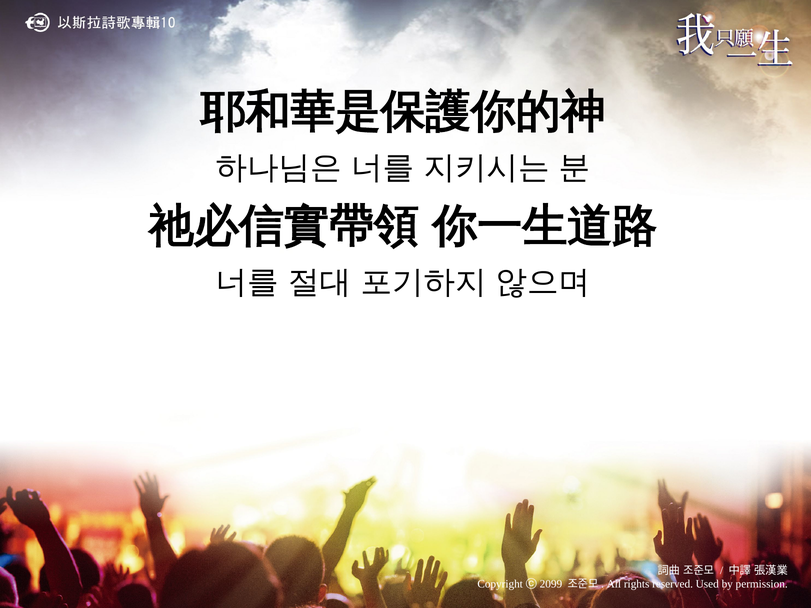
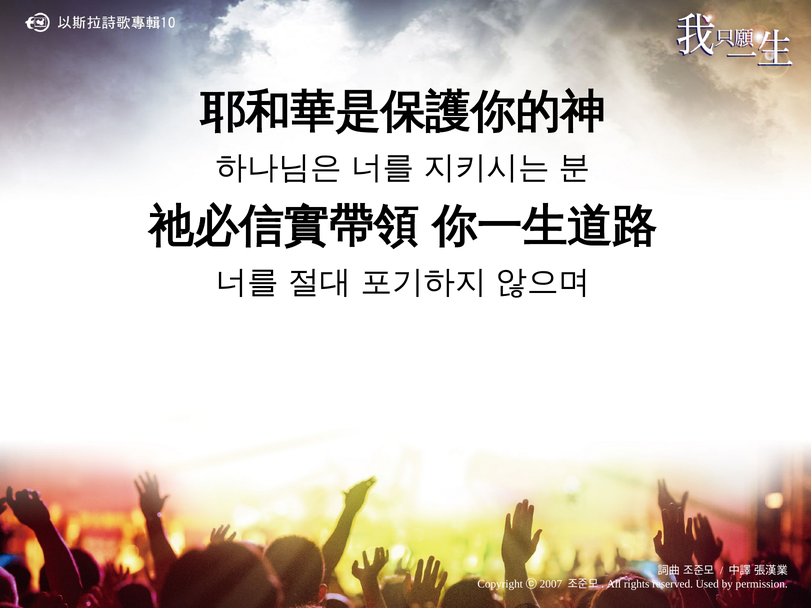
2099: 2099 -> 2007
